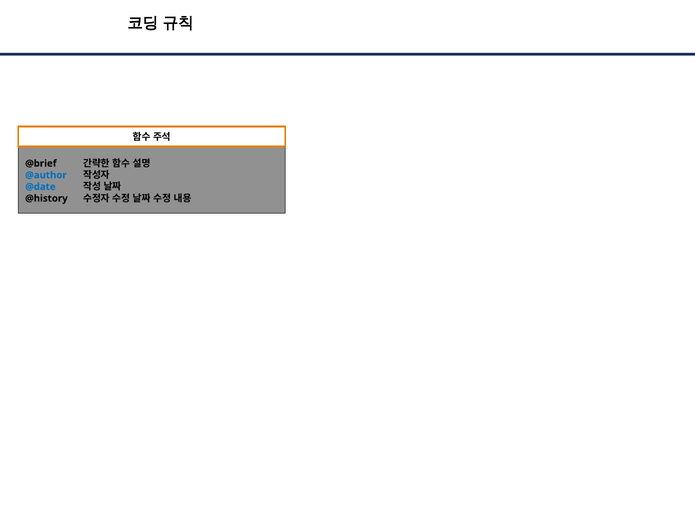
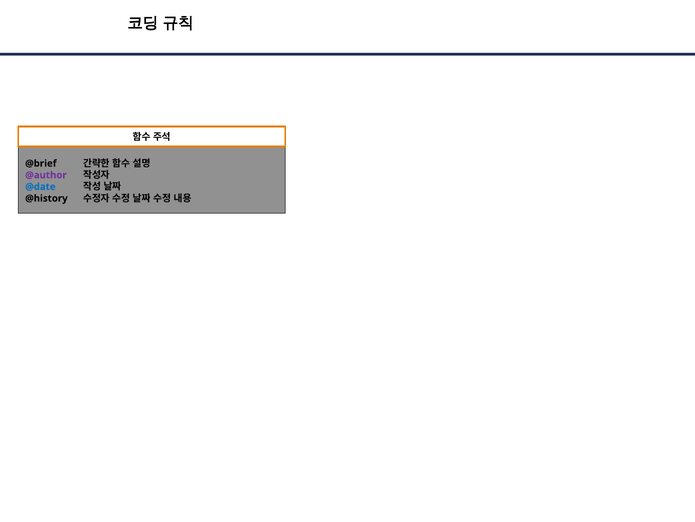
@author colour: blue -> purple
